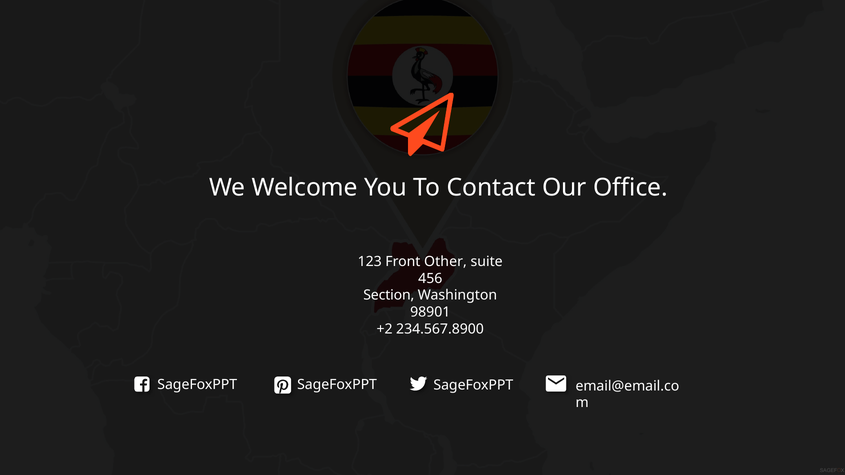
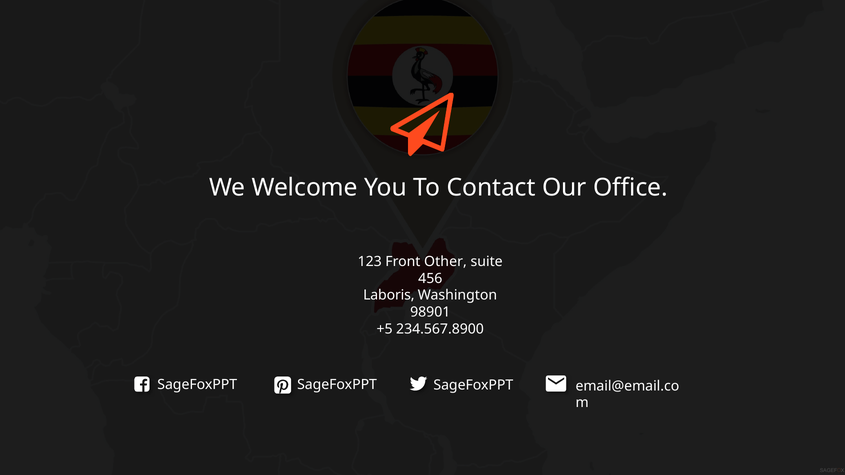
Section: Section -> Laboris
+2: +2 -> +5
